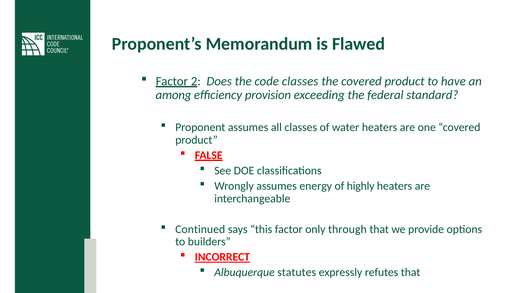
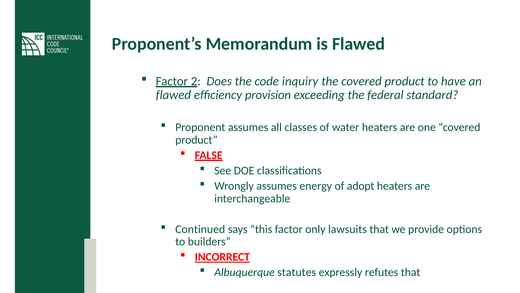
code classes: classes -> inquiry
among at (173, 95): among -> flawed
highly: highly -> adopt
through: through -> lawsuits
